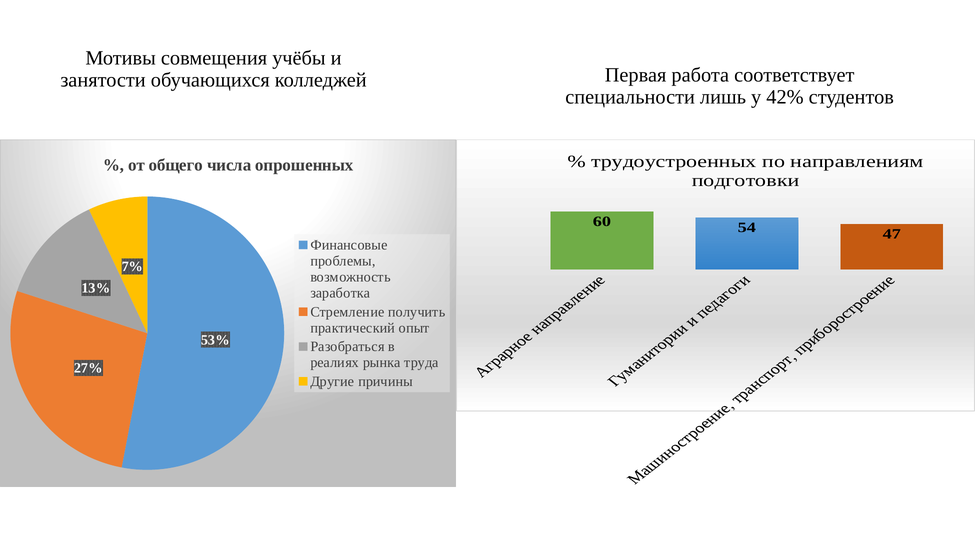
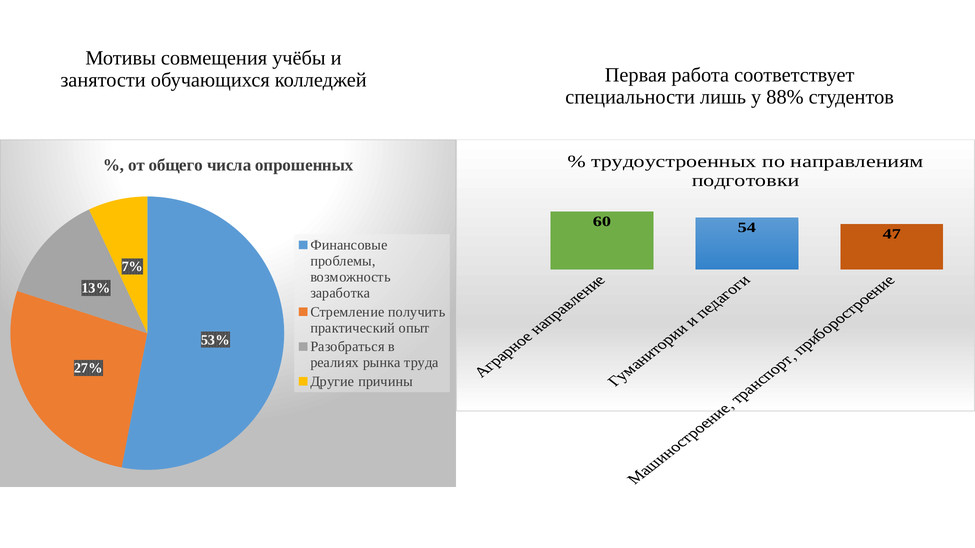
42%: 42% -> 88%
